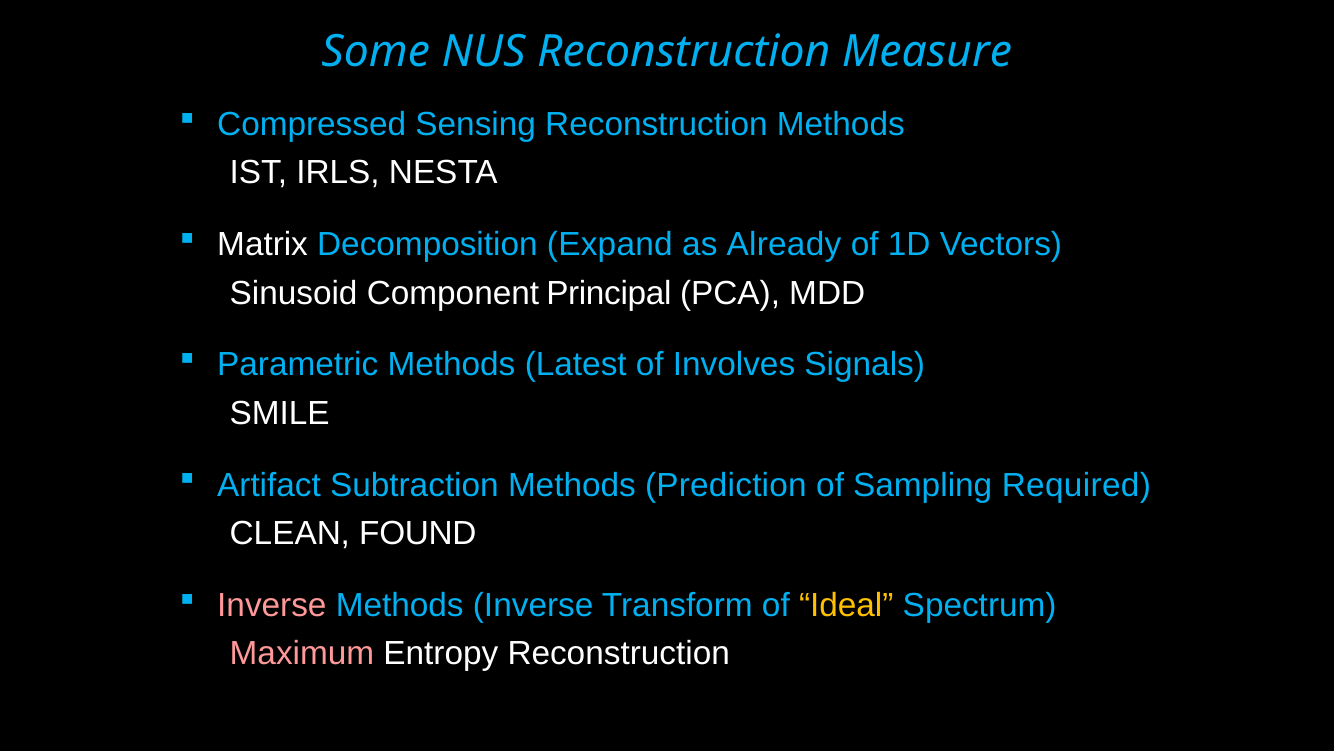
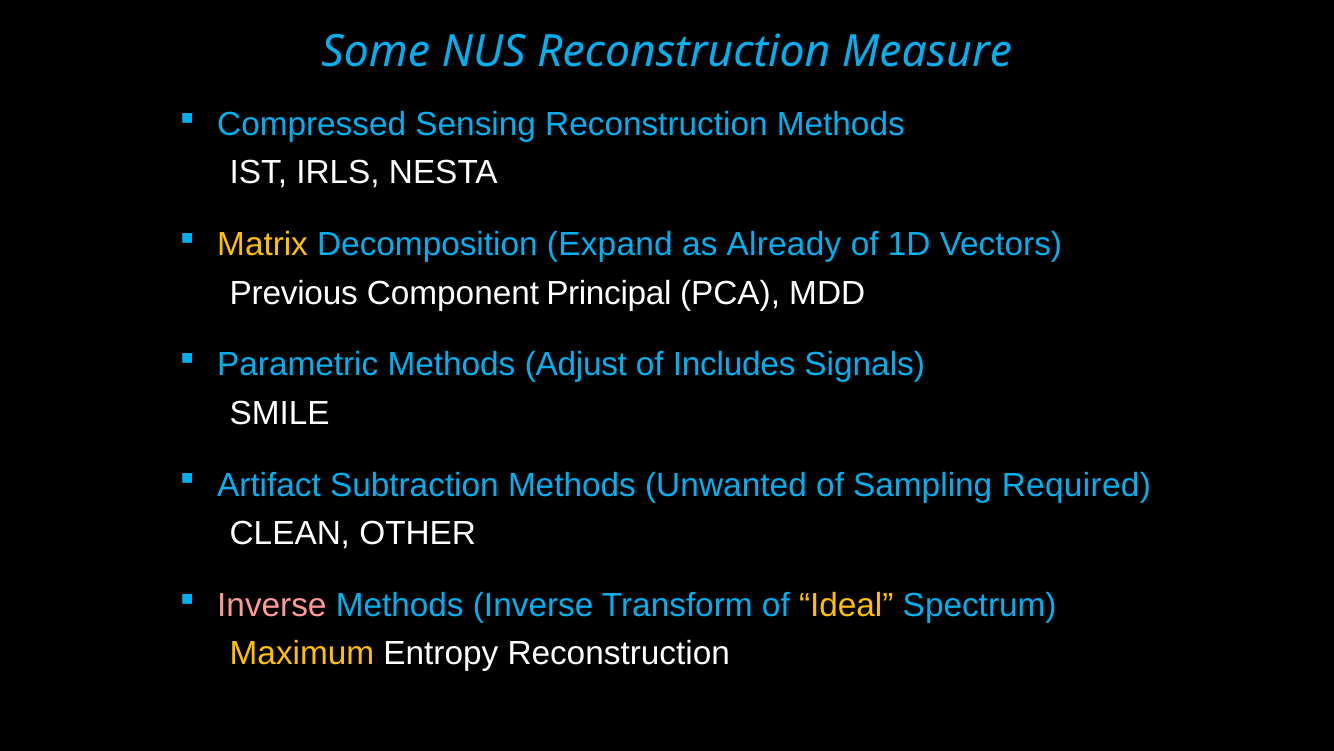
Matrix colour: white -> yellow
Sinusoid: Sinusoid -> Previous
Latest: Latest -> Adjust
Involves: Involves -> Includes
Prediction: Prediction -> Unwanted
FOUND: FOUND -> OTHER
Maximum colour: pink -> yellow
